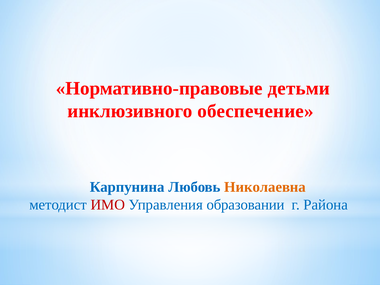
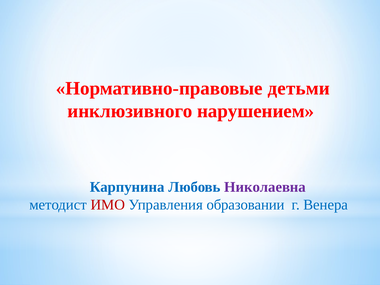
обеспечение: обеспечение -> нарушением
Николаевна colour: orange -> purple
Района: Района -> Венера
